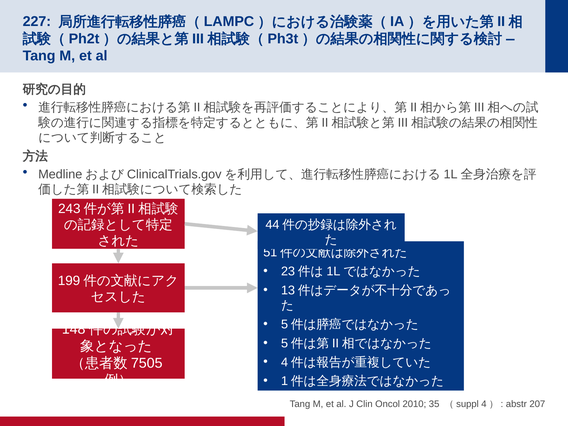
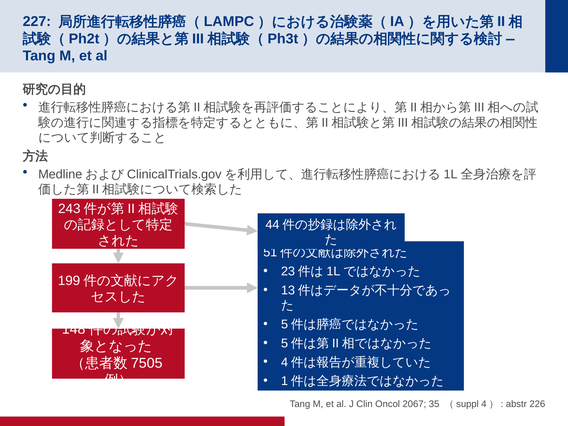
2010: 2010 -> 2067
207: 207 -> 226
